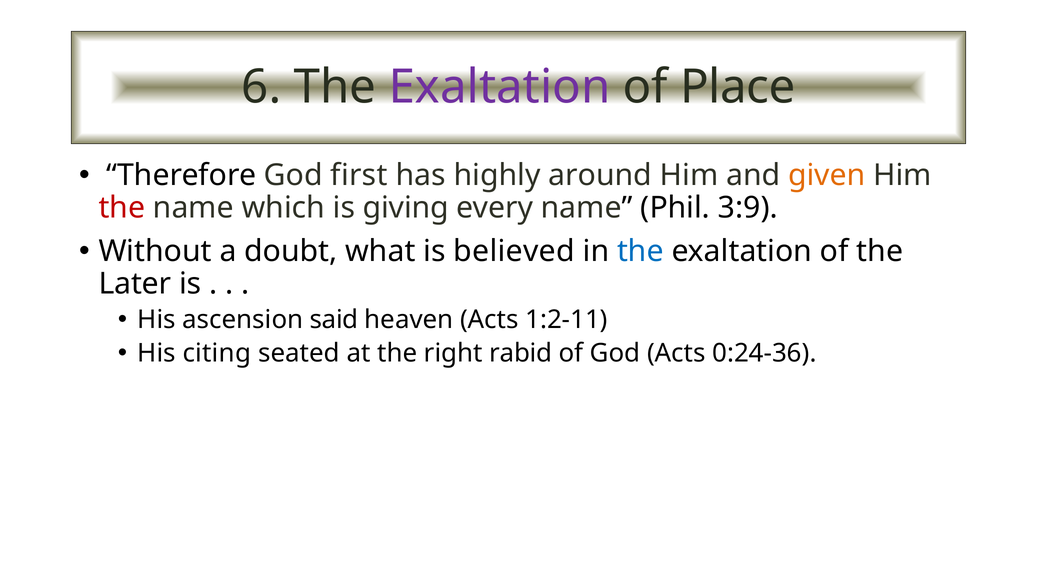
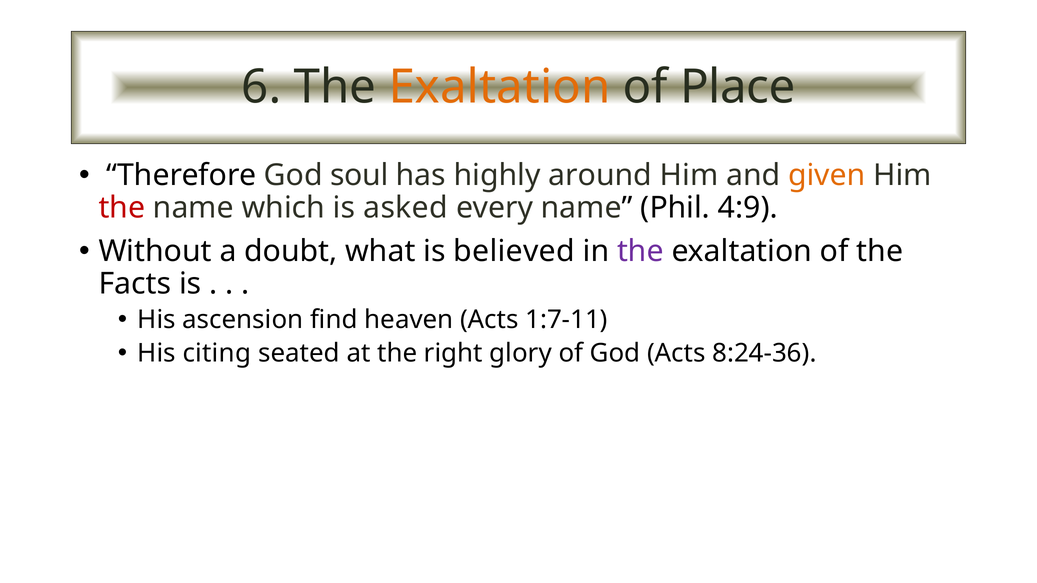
Exaltation at (499, 87) colour: purple -> orange
first: first -> soul
giving: giving -> asked
3:9: 3:9 -> 4:9
the at (640, 251) colour: blue -> purple
Later: Later -> Facts
said: said -> find
1:2-11: 1:2-11 -> 1:7-11
rabid: rabid -> glory
0:24-36: 0:24-36 -> 8:24-36
